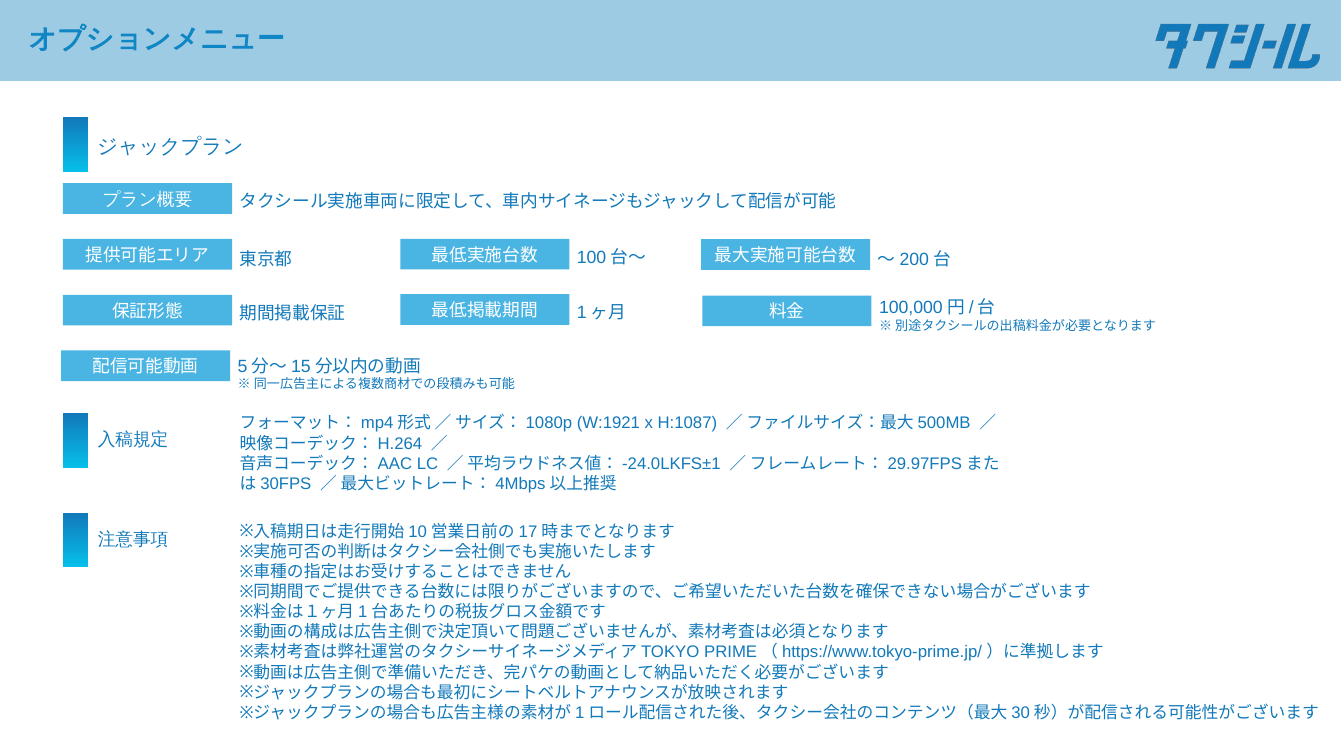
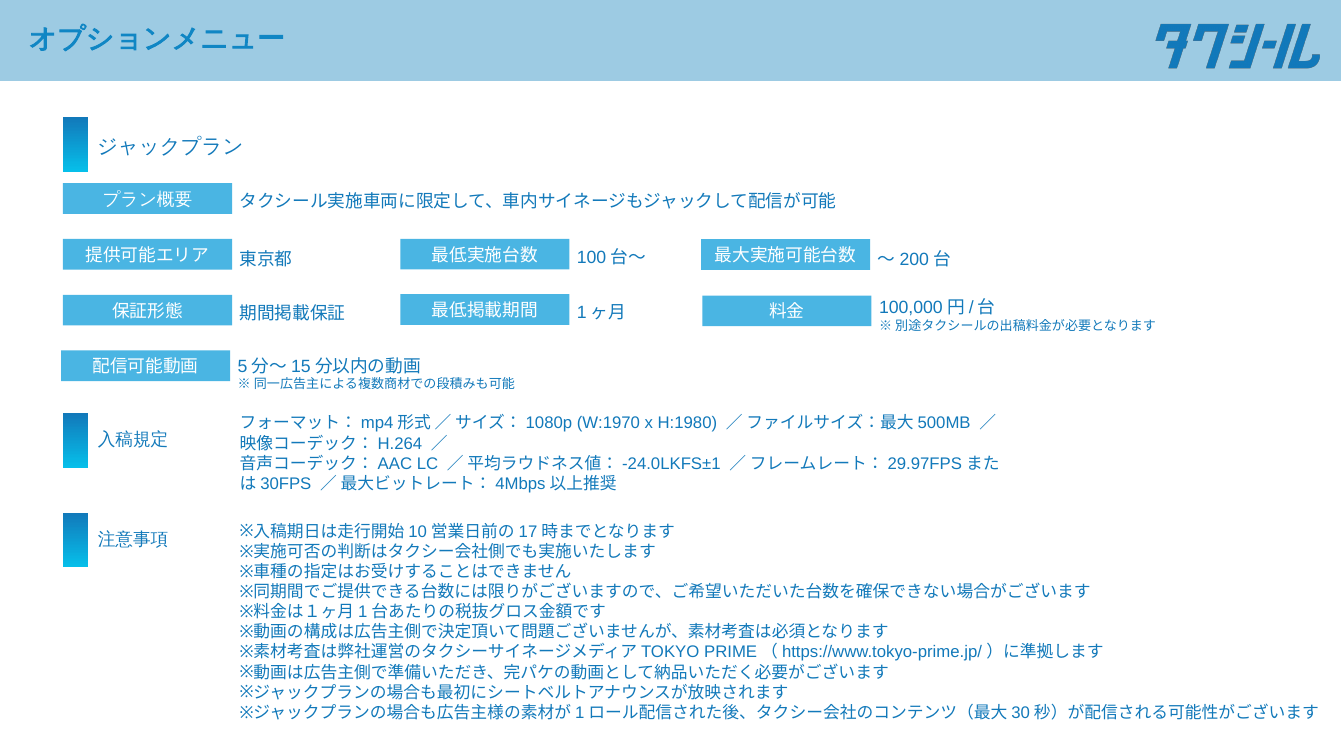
W:1921: W:1921 -> W:1970
H:1087: H:1087 -> H:1980
